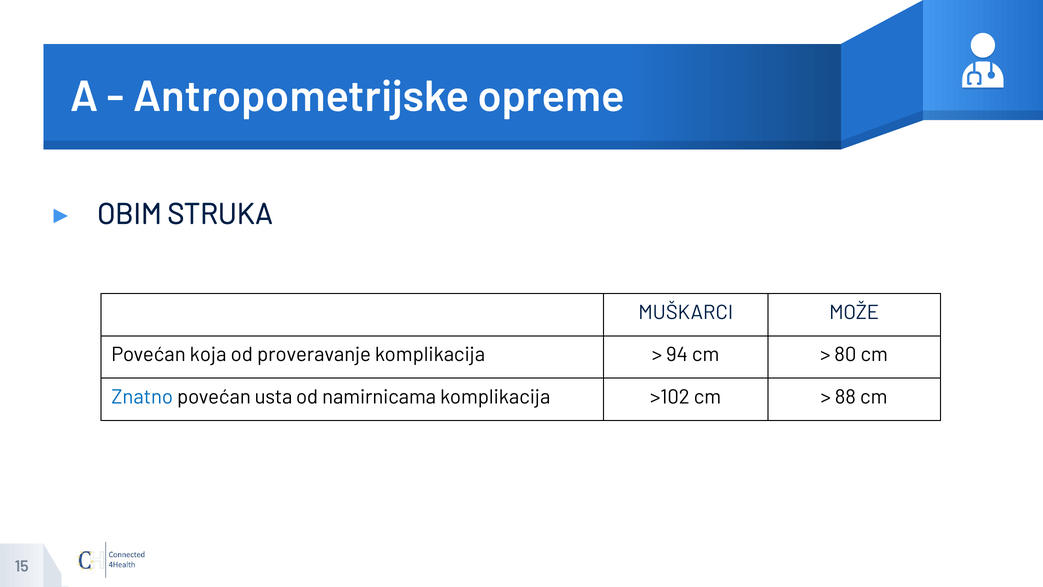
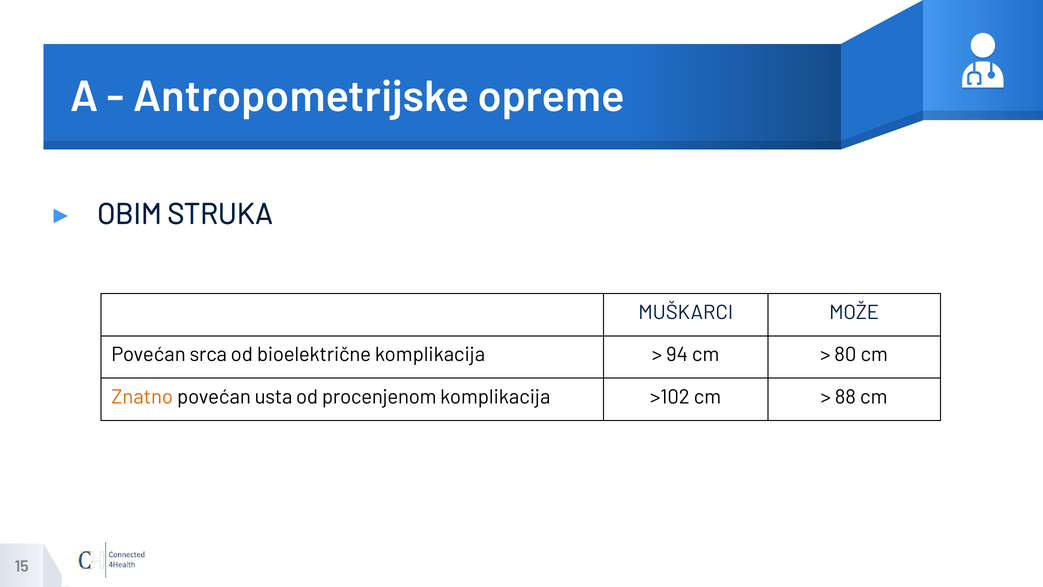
koja: koja -> srca
proveravanje: proveravanje -> bioelektrične
Znatno colour: blue -> orange
namirnicama: namirnicama -> procenjenom
